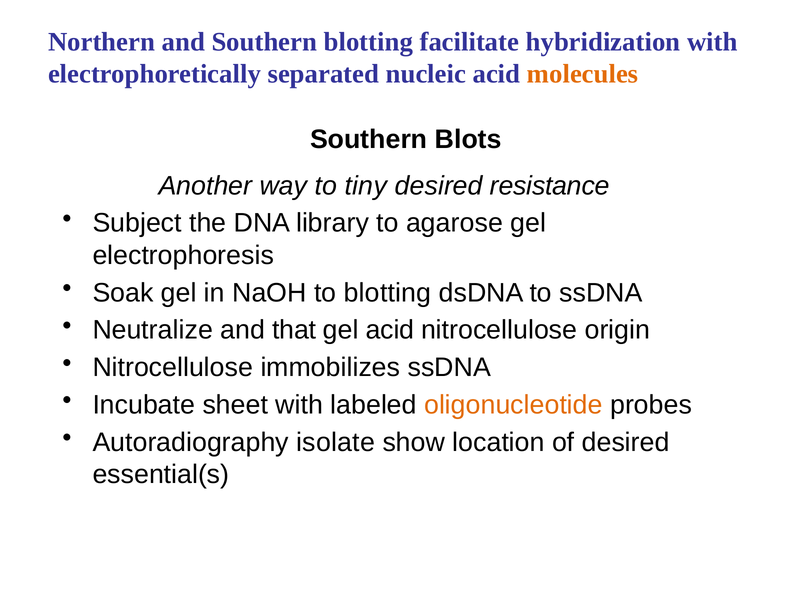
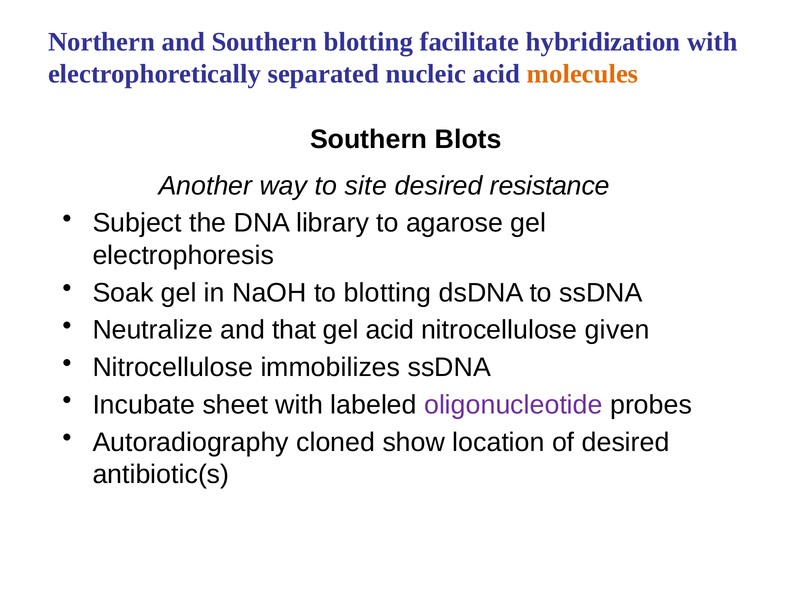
tiny: tiny -> site
origin: origin -> given
oligonucleotide colour: orange -> purple
isolate: isolate -> cloned
essential(s: essential(s -> antibiotic(s
